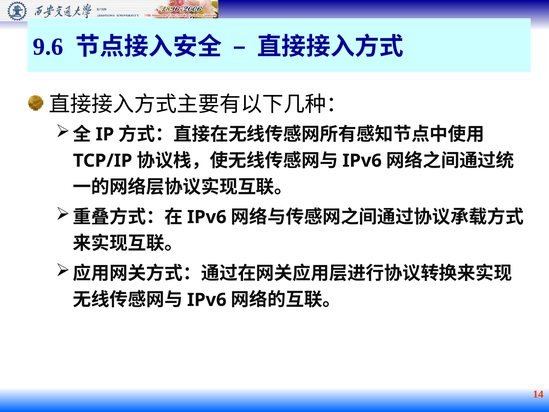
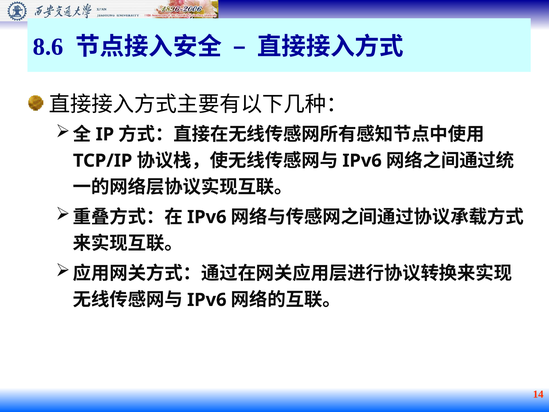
9.6: 9.6 -> 8.6
